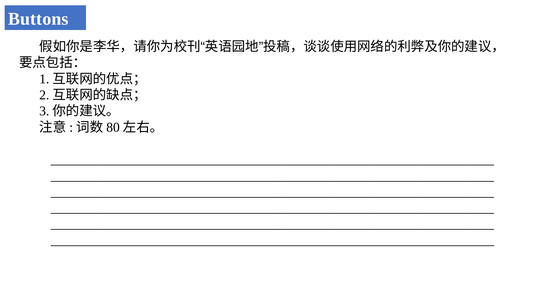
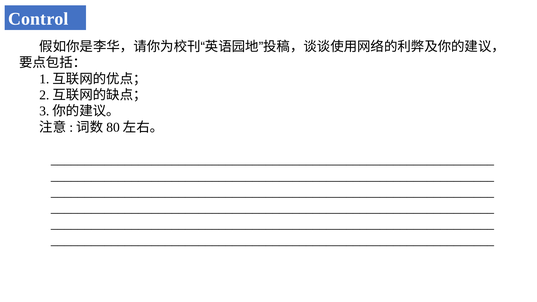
Buttons: Buttons -> Control
